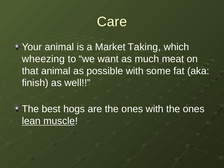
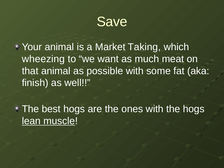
Care: Care -> Save
with the ones: ones -> hogs
